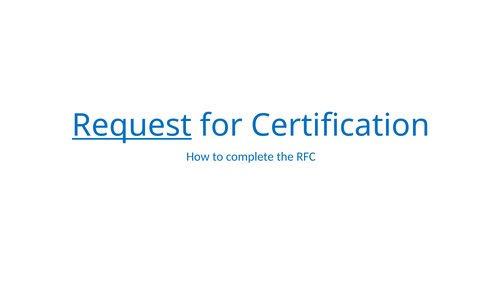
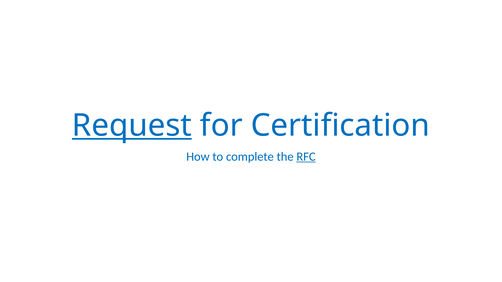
RFC underline: none -> present
